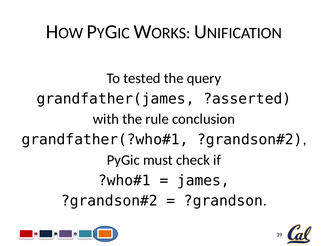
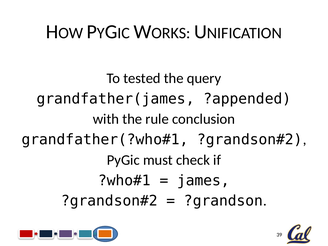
?asserted: ?asserted -> ?appended
